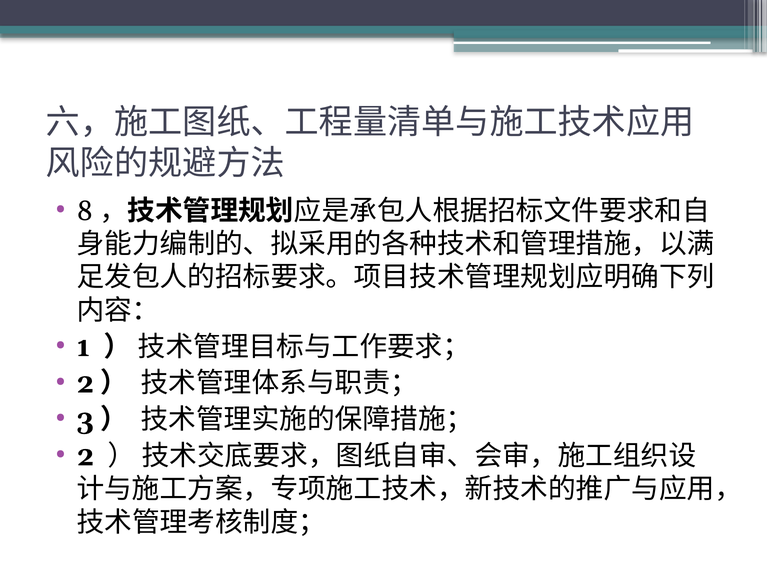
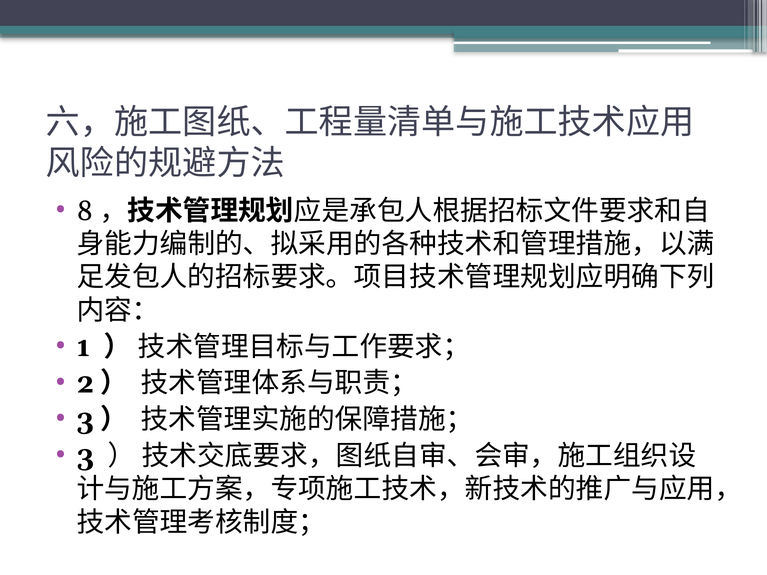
2: 2 -> 3
